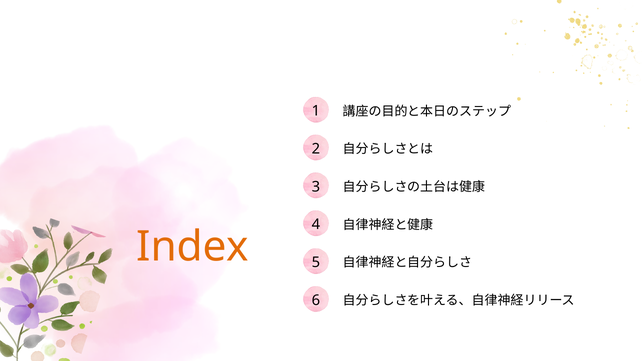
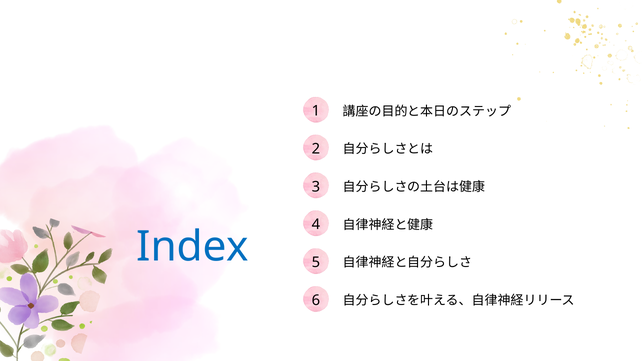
Index colour: orange -> blue
